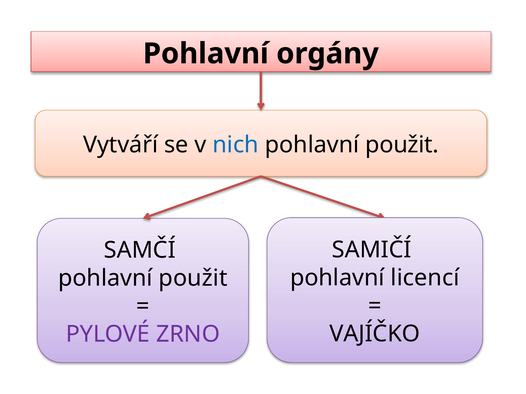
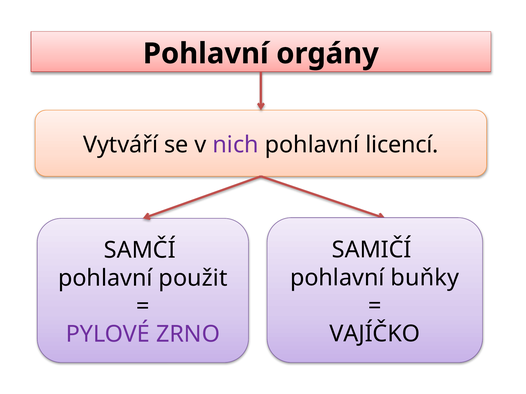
nich colour: blue -> purple
použit at (402, 145): použit -> licencí
licencí: licencí -> buňky
